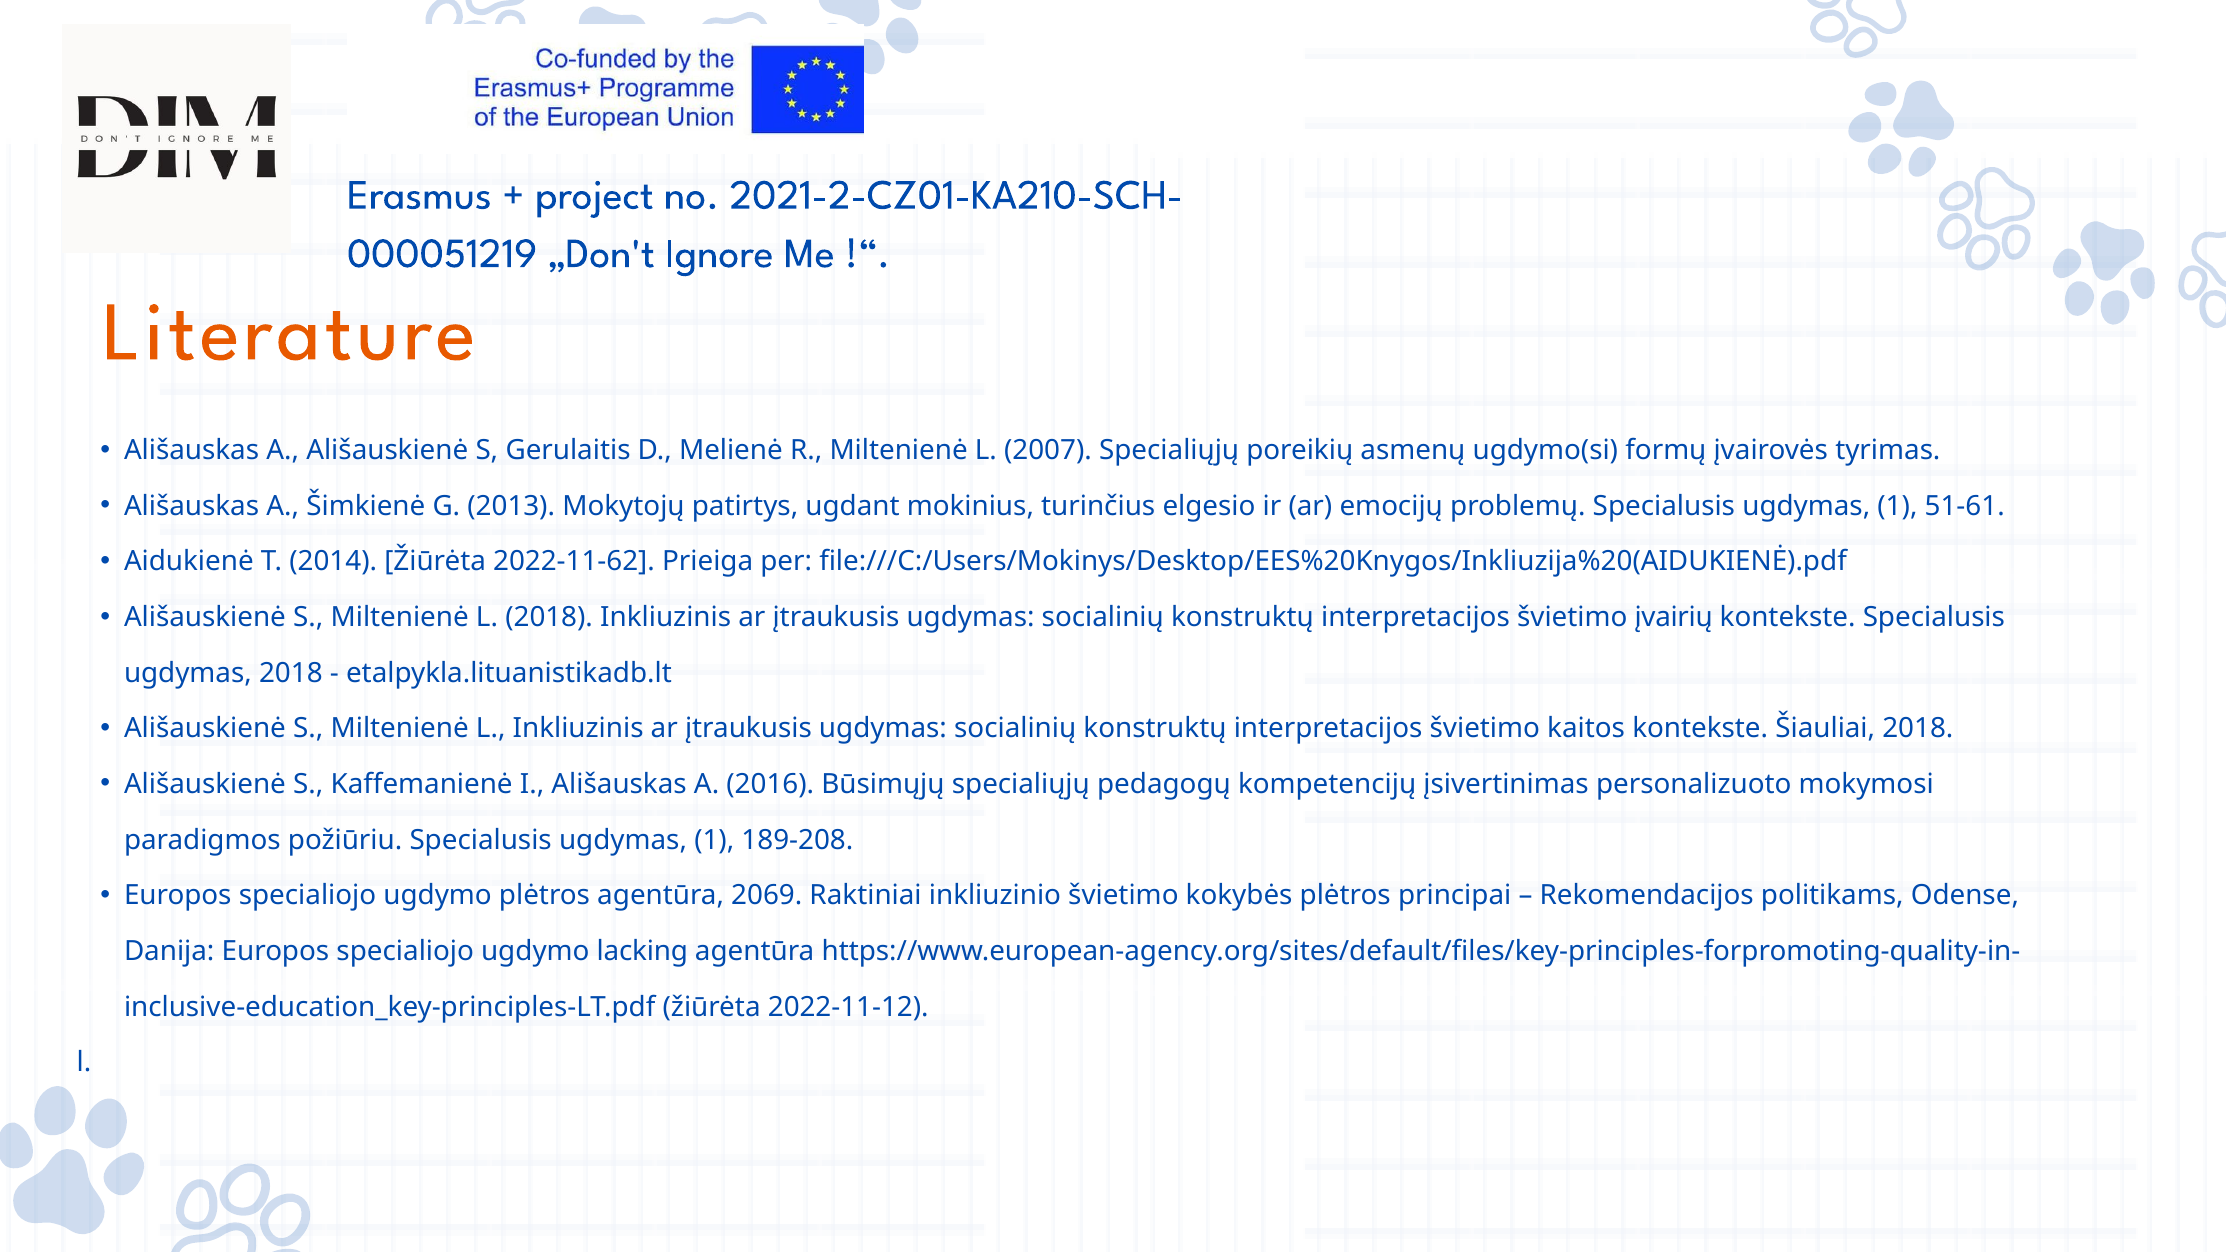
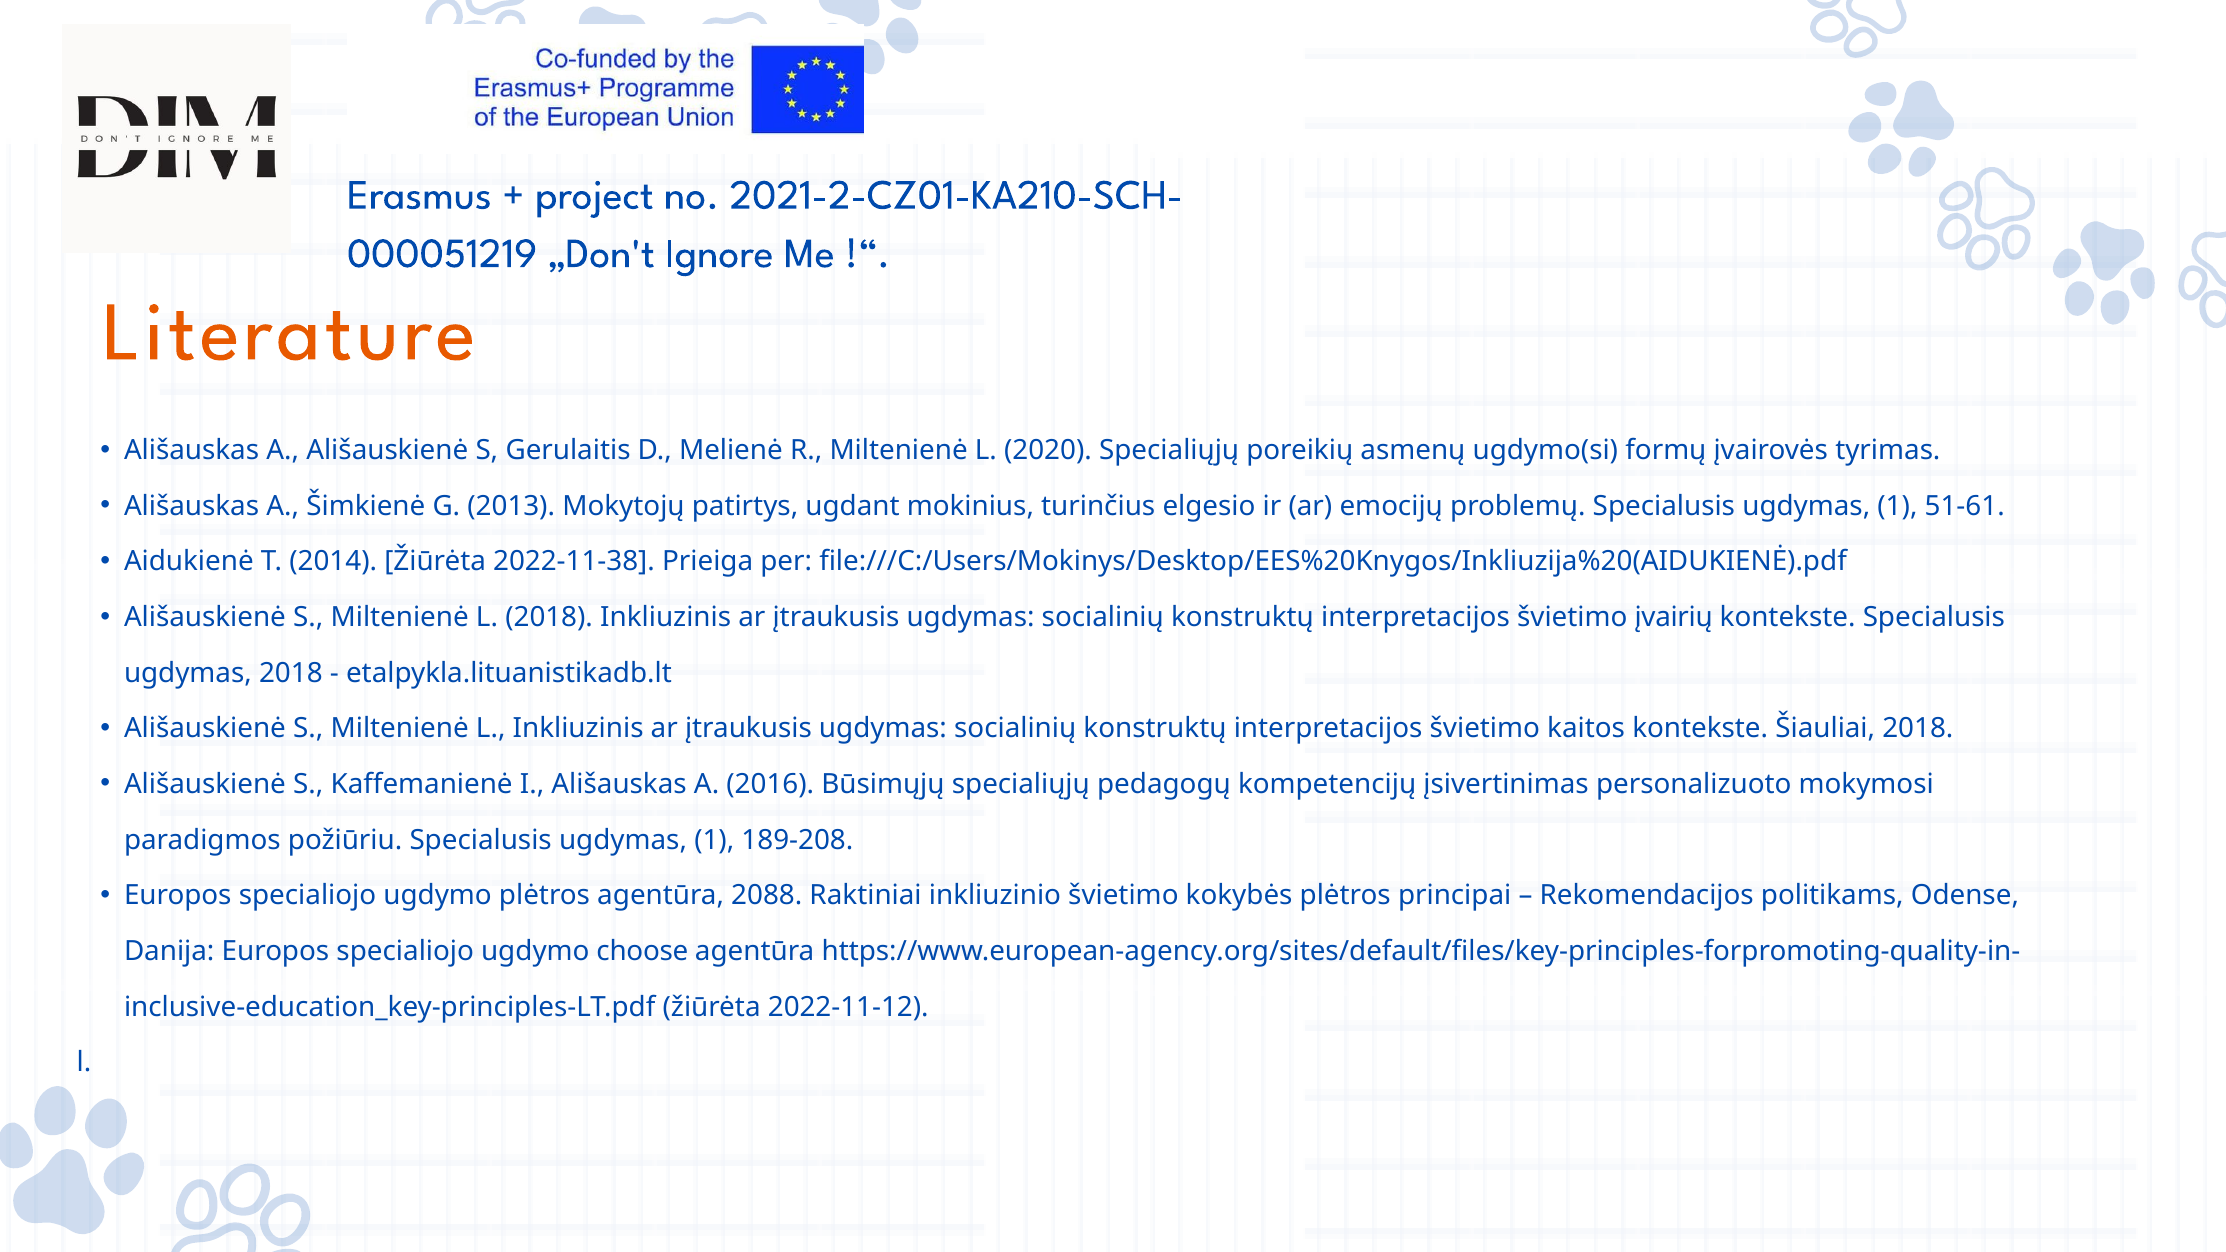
2007: 2007 -> 2020
2022-11-62: 2022-11-62 -> 2022-11-38
2069: 2069 -> 2088
lacking: lacking -> choose
